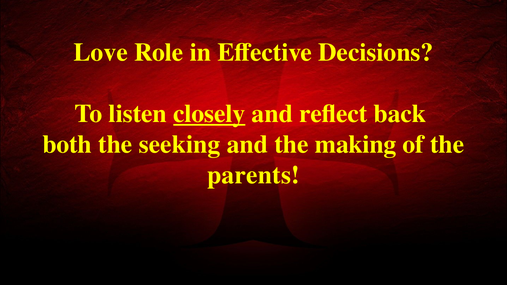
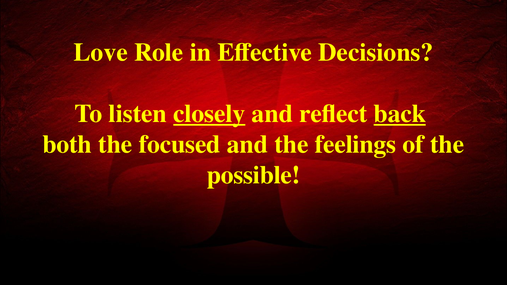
back underline: none -> present
seeking: seeking -> focused
making: making -> feelings
parents: parents -> possible
